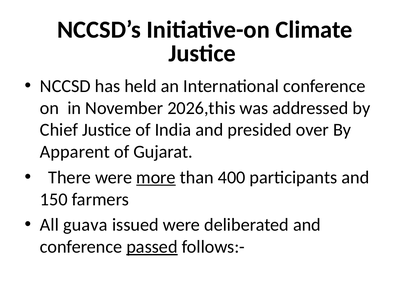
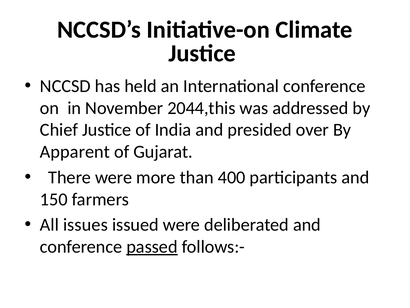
2026,this: 2026,this -> 2044,this
more underline: present -> none
guava: guava -> issues
